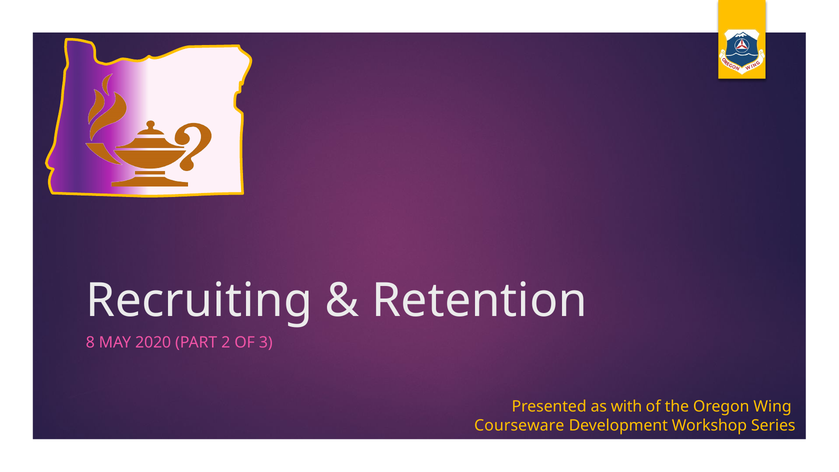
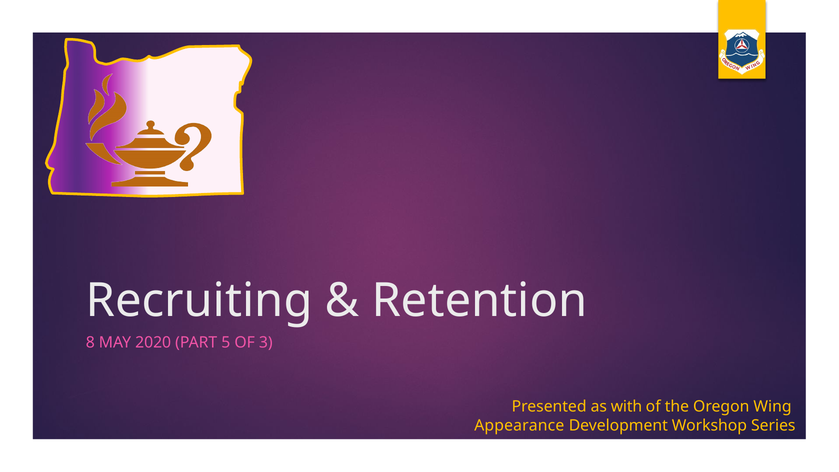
2: 2 -> 5
Courseware: Courseware -> Appearance
